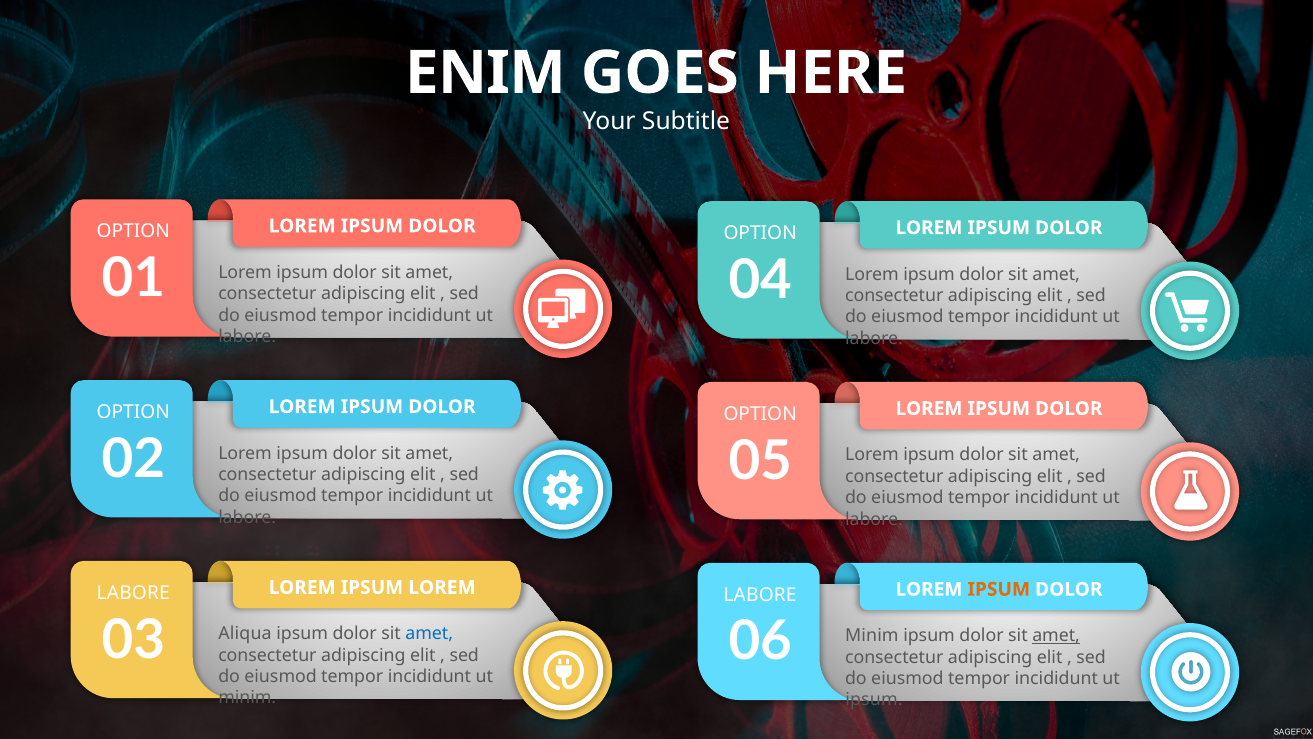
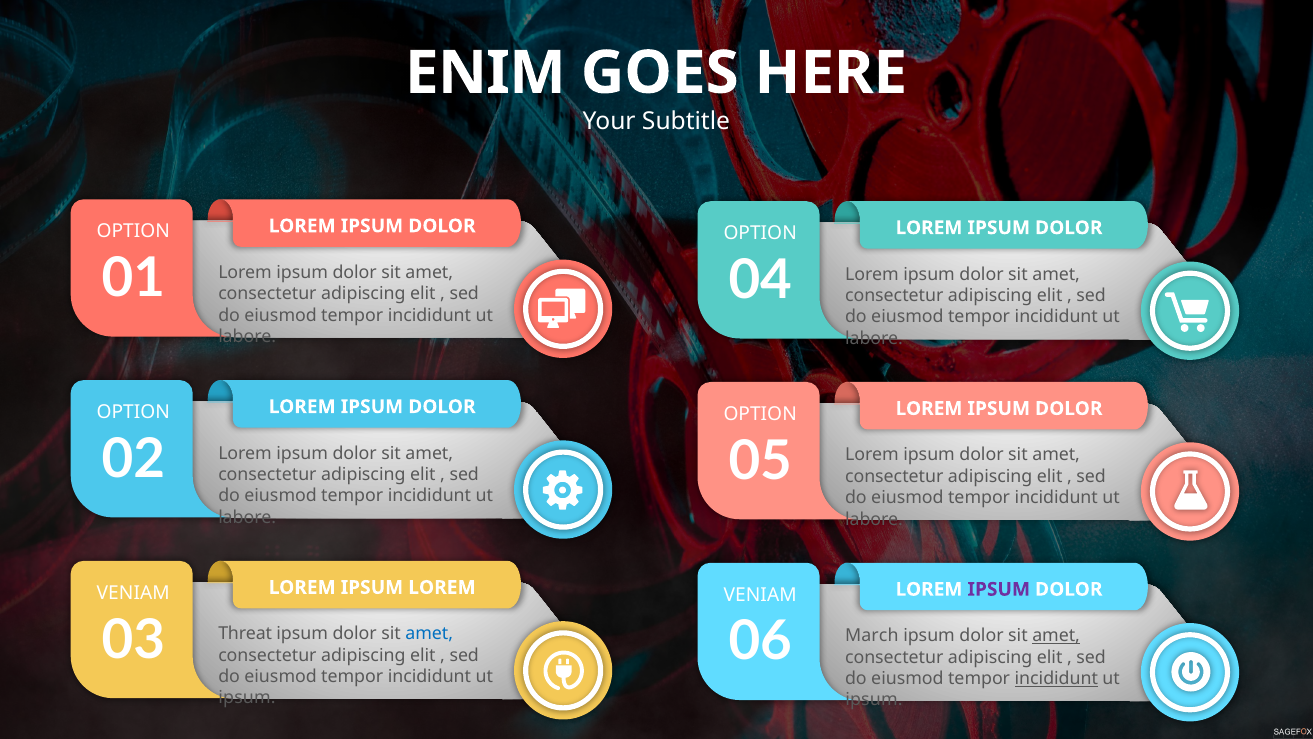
IPSUM at (999, 589) colour: orange -> purple
LABORE at (133, 593): LABORE -> VENIAM
LABORE at (760, 595): LABORE -> VENIAM
Aliqua: Aliqua -> Threat
06 Minim: Minim -> March
incididunt at (1056, 678) underline: none -> present
minim at (247, 698): minim -> ipsum
